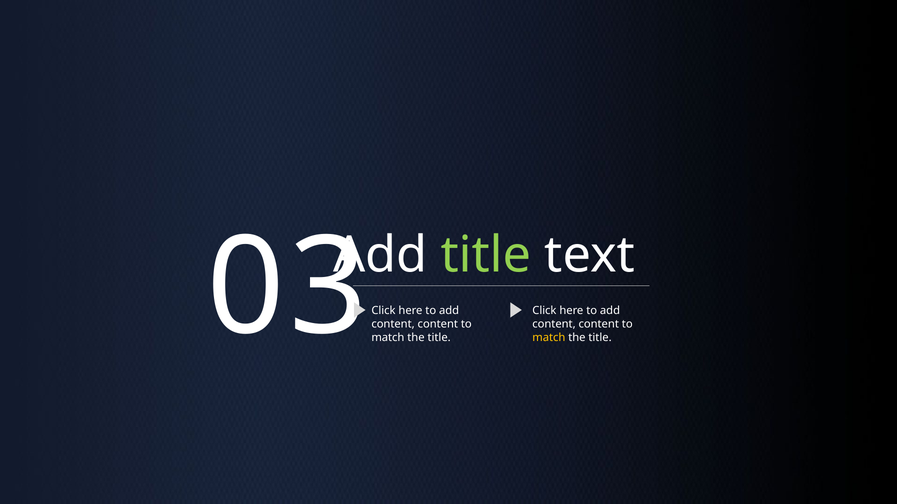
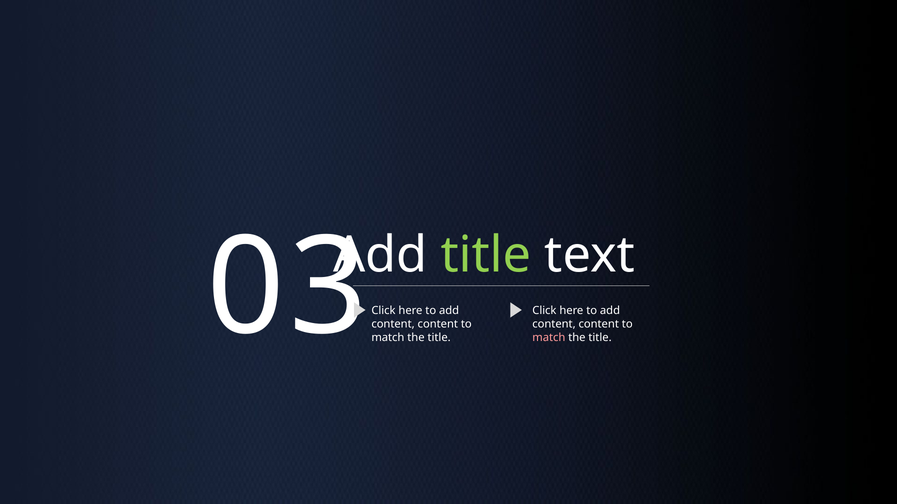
match at (549, 338) colour: yellow -> pink
